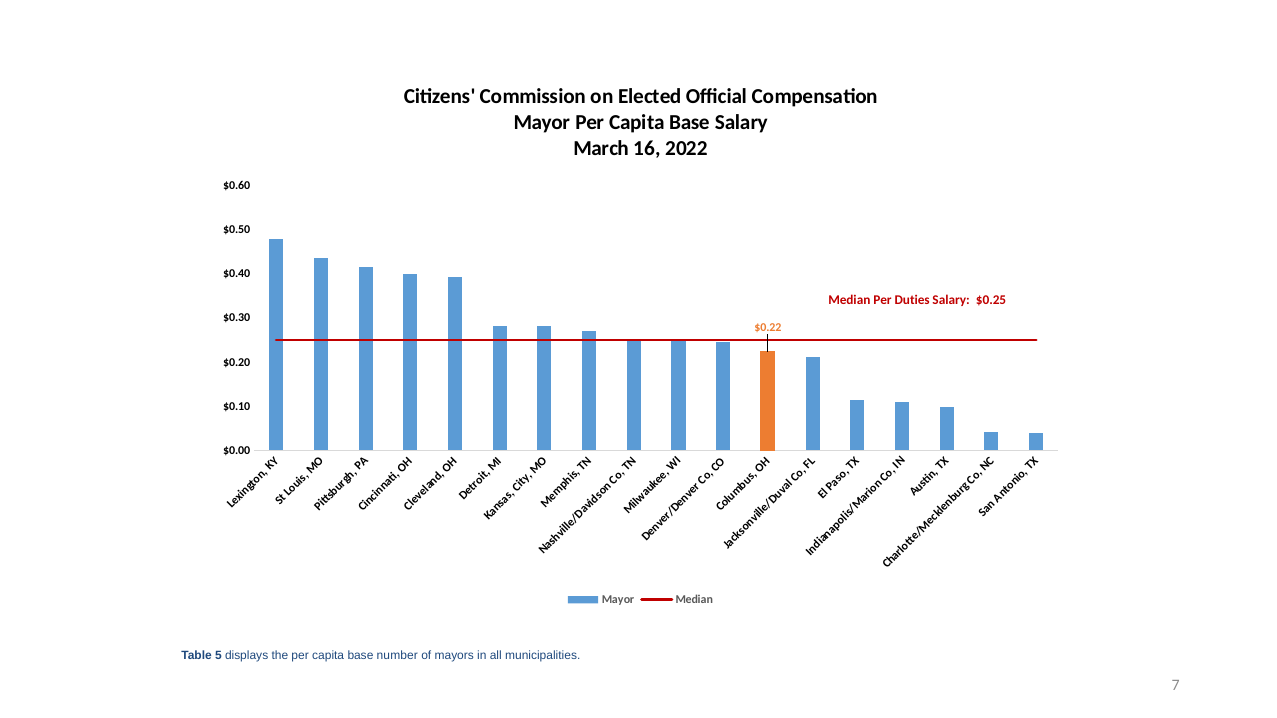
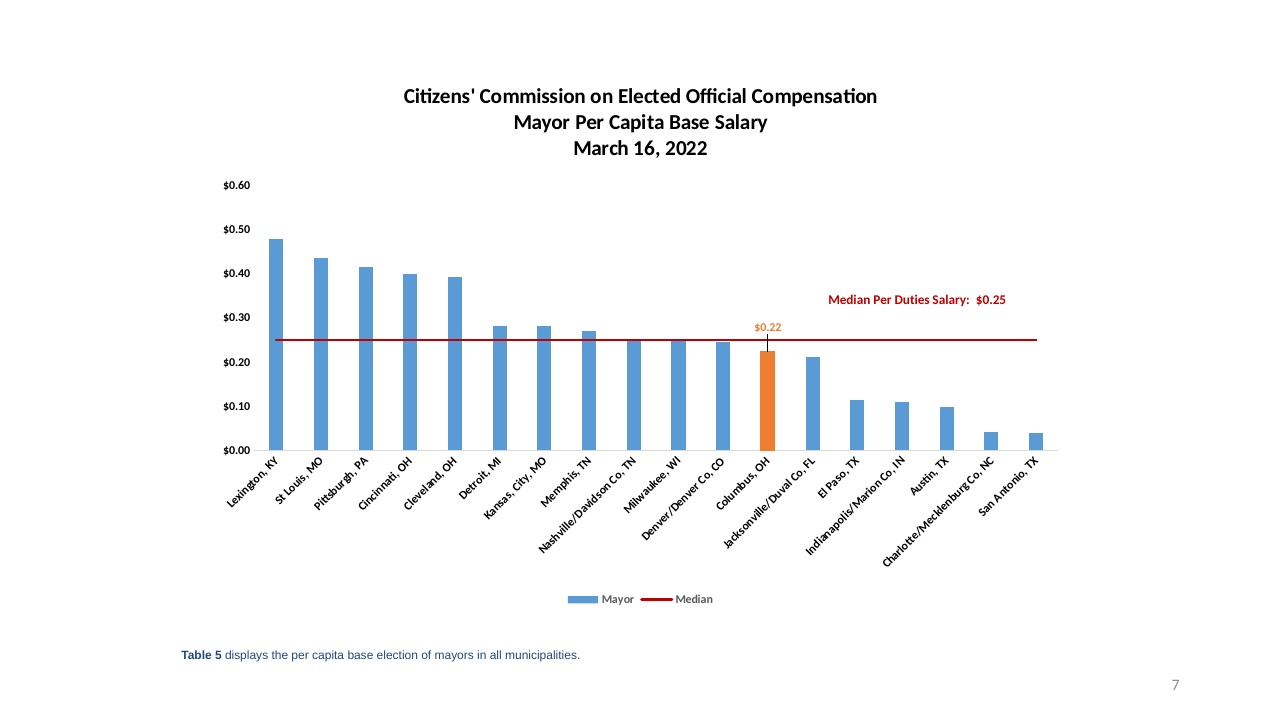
number: number -> election
